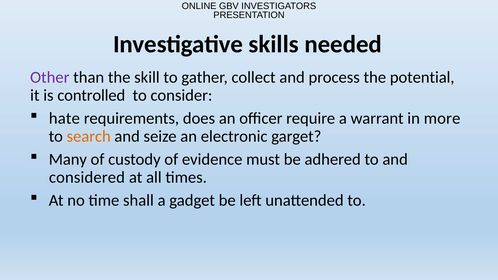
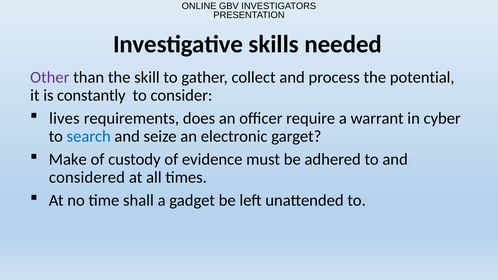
controlled: controlled -> constantly
hate: hate -> lives
more: more -> cyber
search colour: orange -> blue
Many: Many -> Make
